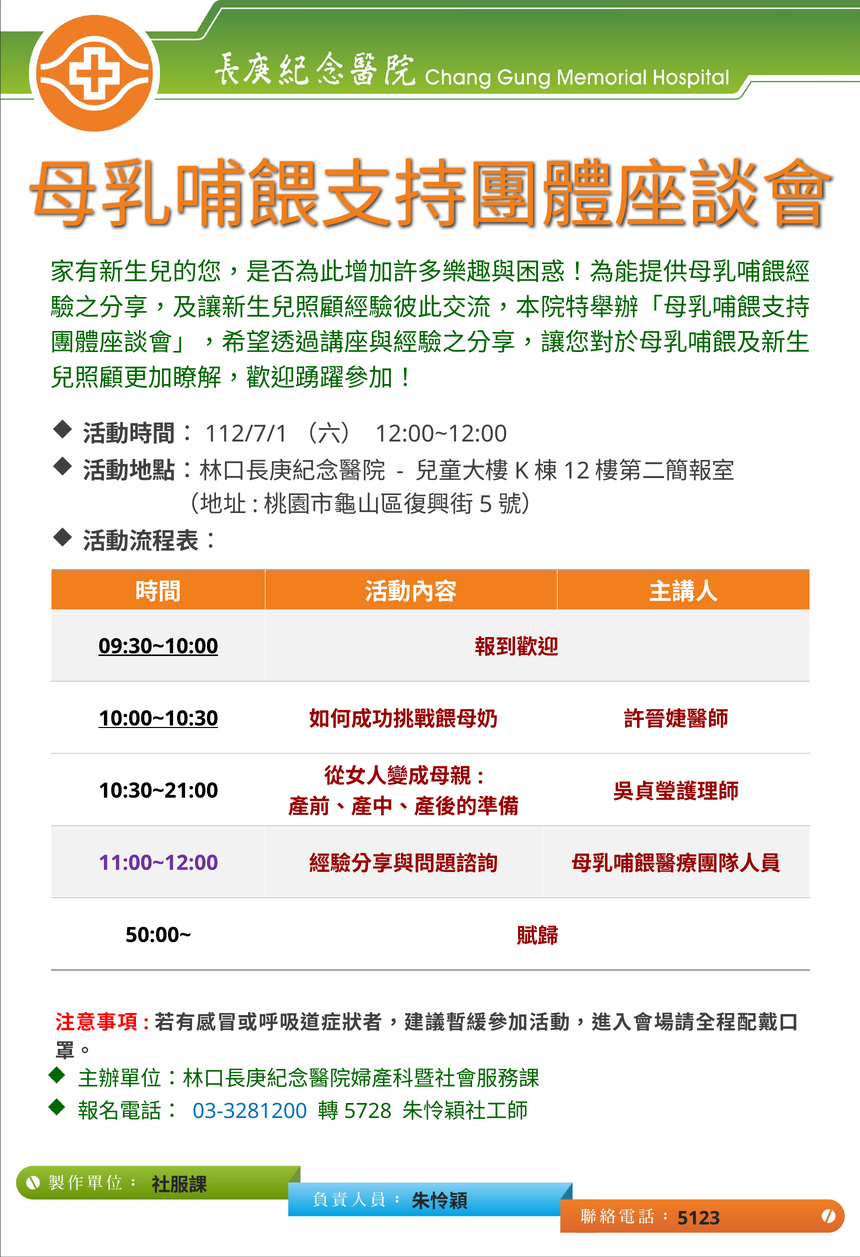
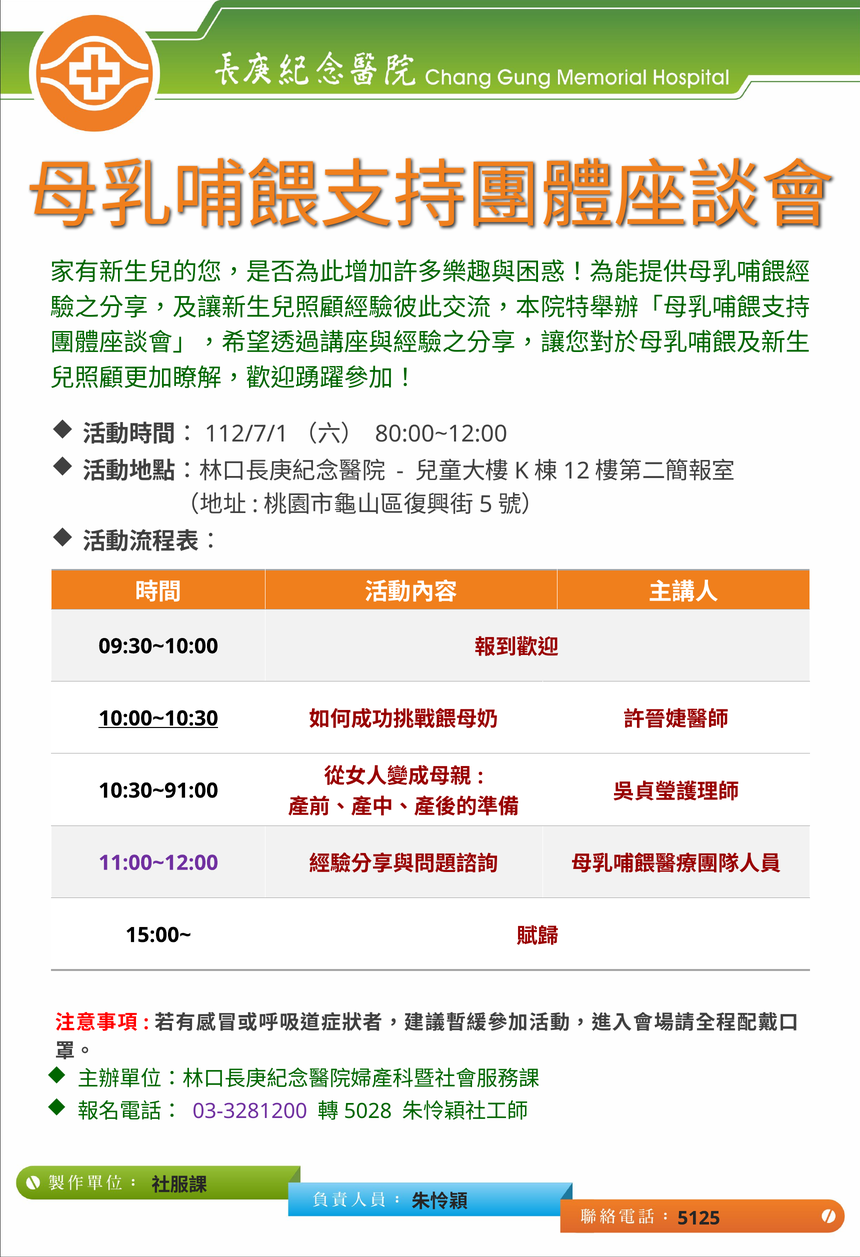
12:00~12:00: 12:00~12:00 -> 80:00~12:00
09:30~10:00 underline: present -> none
10:30~21:00: 10:30~21:00 -> 10:30~91:00
50:00~: 50:00~ -> 15:00~
03-3281200 colour: blue -> purple
5728: 5728 -> 5028
5123: 5123 -> 5125
